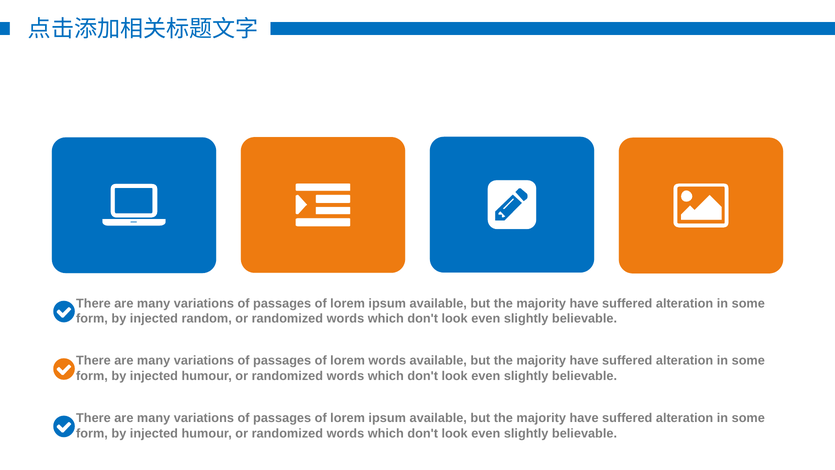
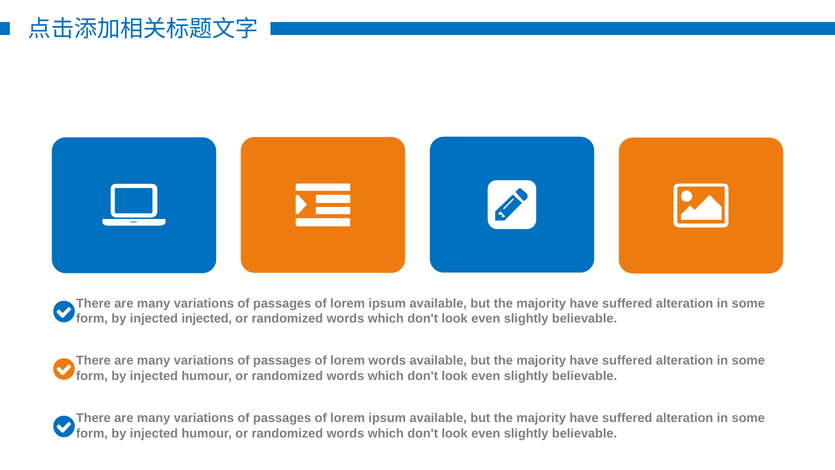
injected random: random -> injected
